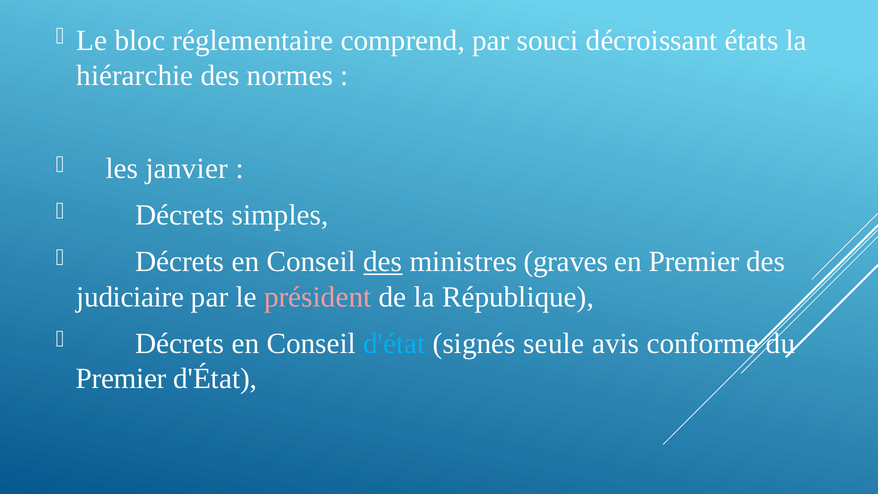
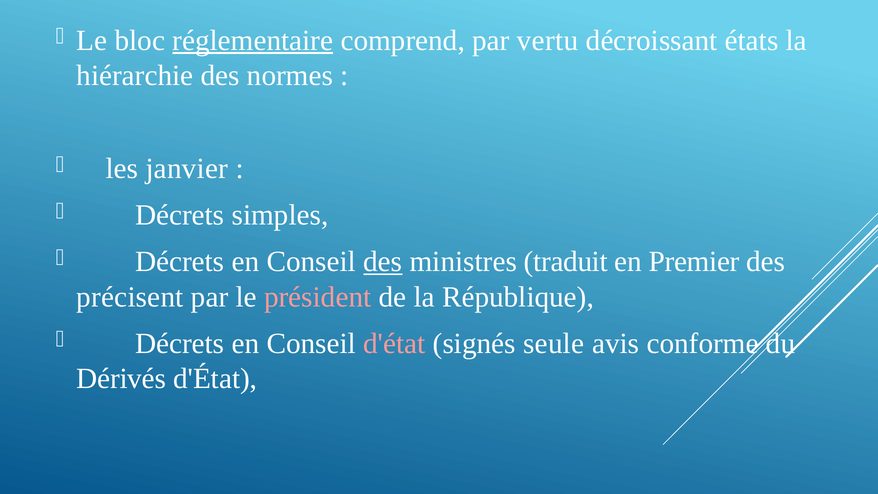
réglementaire underline: none -> present
souci: souci -> vertu
graves: graves -> traduit
judiciaire: judiciaire -> précisent
d'état at (394, 343) colour: light blue -> pink
Premier at (121, 378): Premier -> Dérivés
